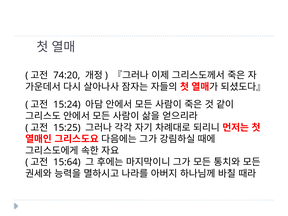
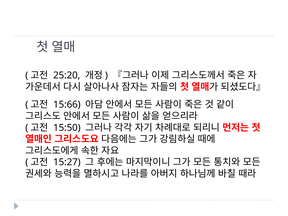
74:20: 74:20 -> 25:20
15:24: 15:24 -> 15:66
15:25: 15:25 -> 15:50
15:64: 15:64 -> 15:27
